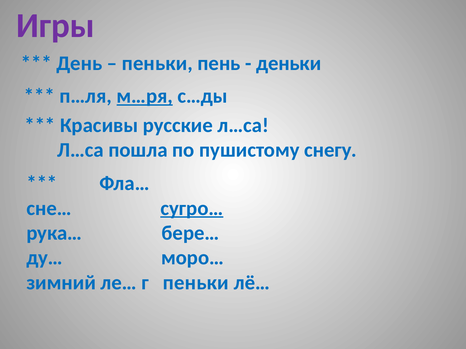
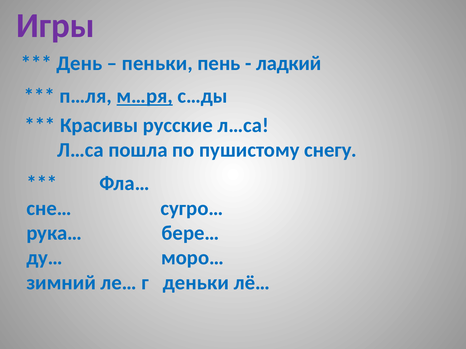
деньки: деньки -> ладкий
сугро… underline: present -> none
г пеньки: пеньки -> деньки
